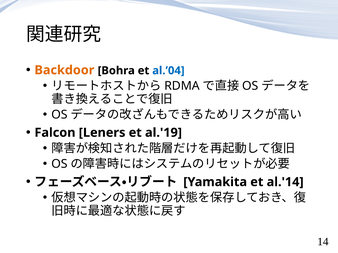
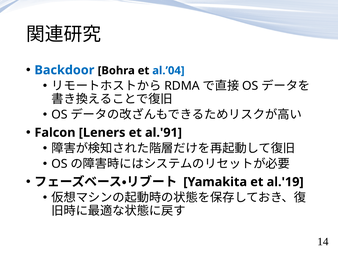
Backdoor colour: orange -> blue
al.'19: al.'19 -> al.'91
al.'14: al.'14 -> al.'19
